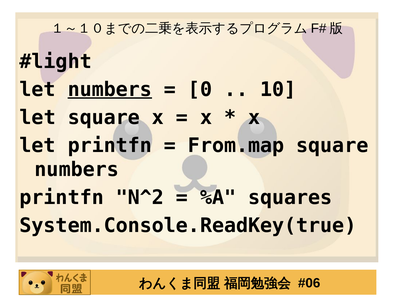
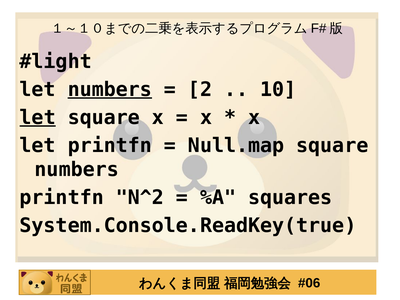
0: 0 -> 2
let at (38, 117) underline: none -> present
From.map: From.map -> Null.map
